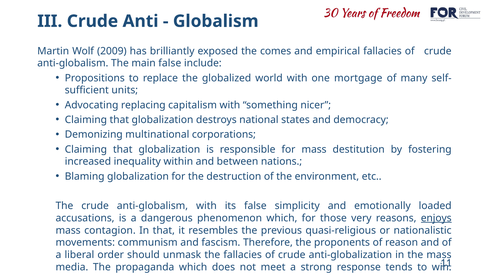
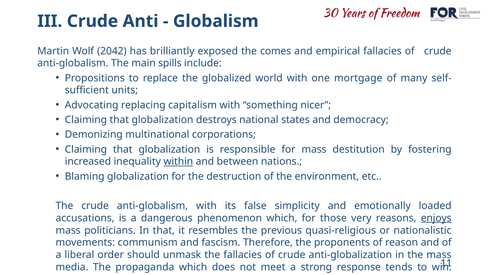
2009: 2009 -> 2042
main false: false -> spills
within underline: none -> present
contagion: contagion -> politicians
